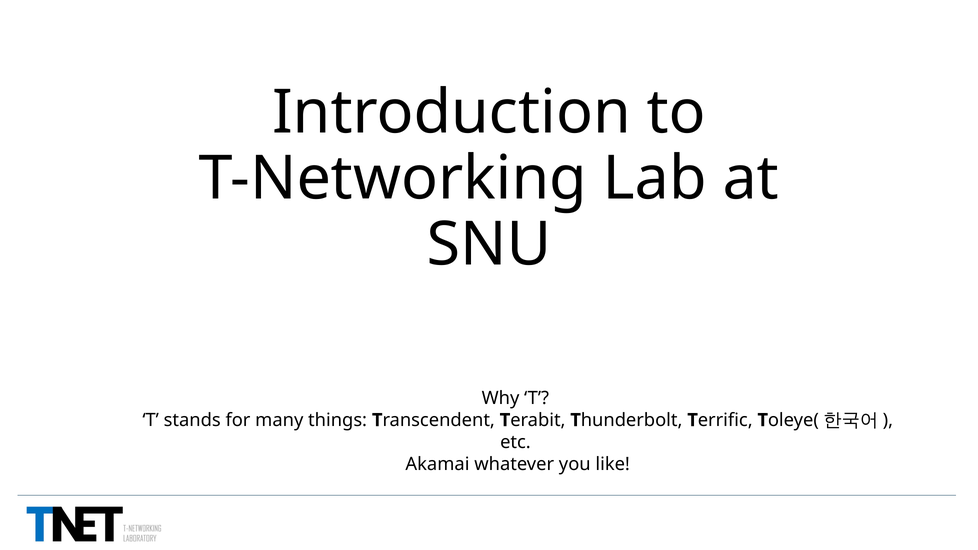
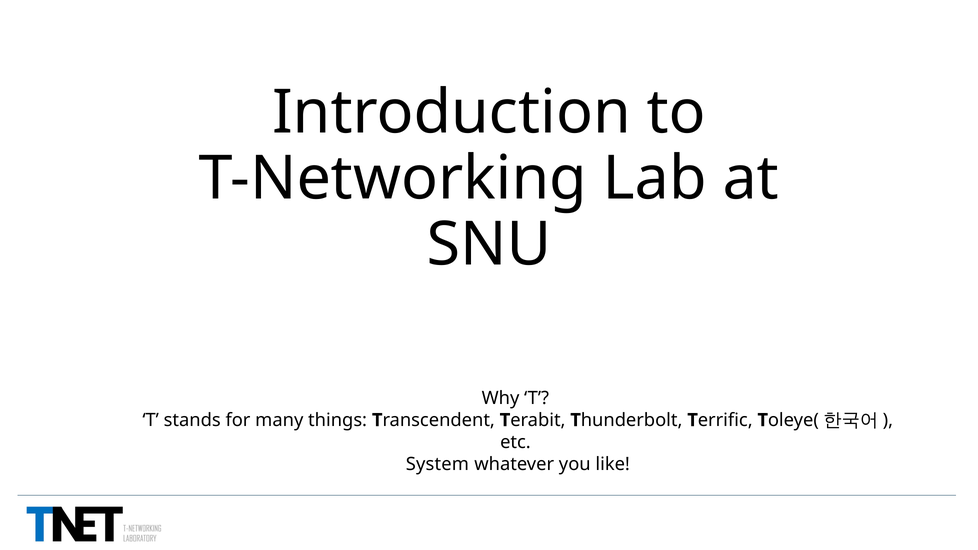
Akamai: Akamai -> System
